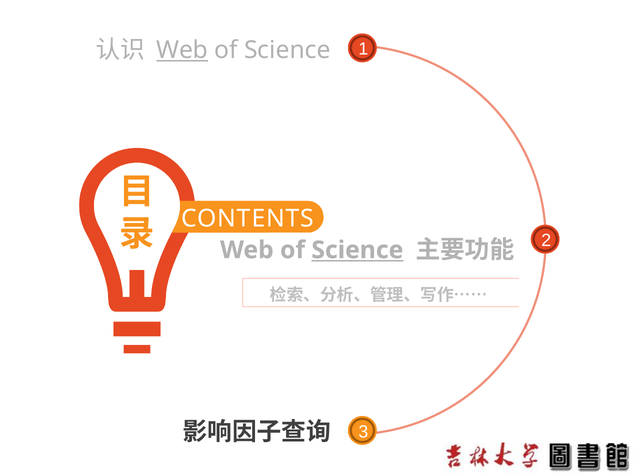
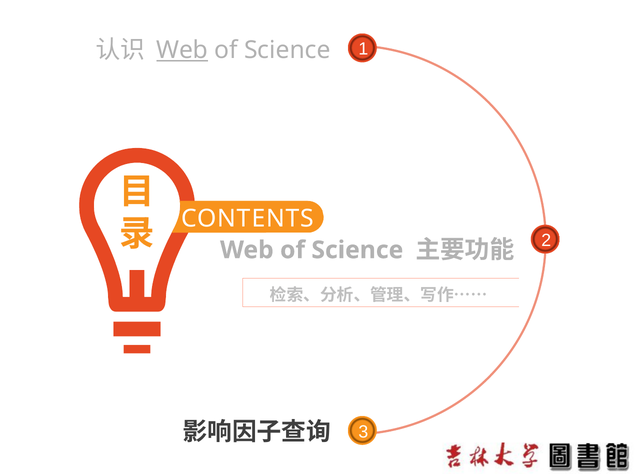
Science at (357, 250) underline: present -> none
